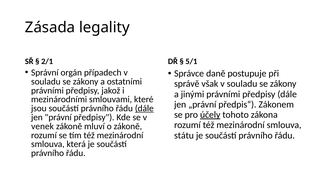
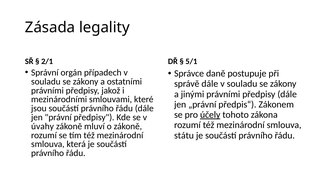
správě však: však -> dále
dále at (144, 108) underline: present -> none
venek: venek -> úvahy
